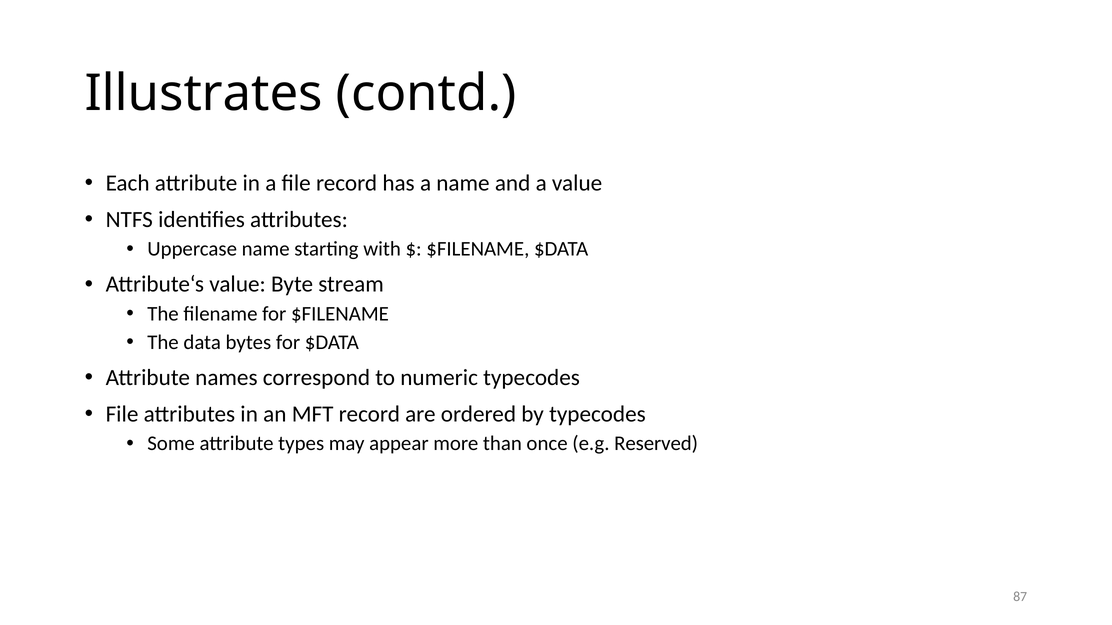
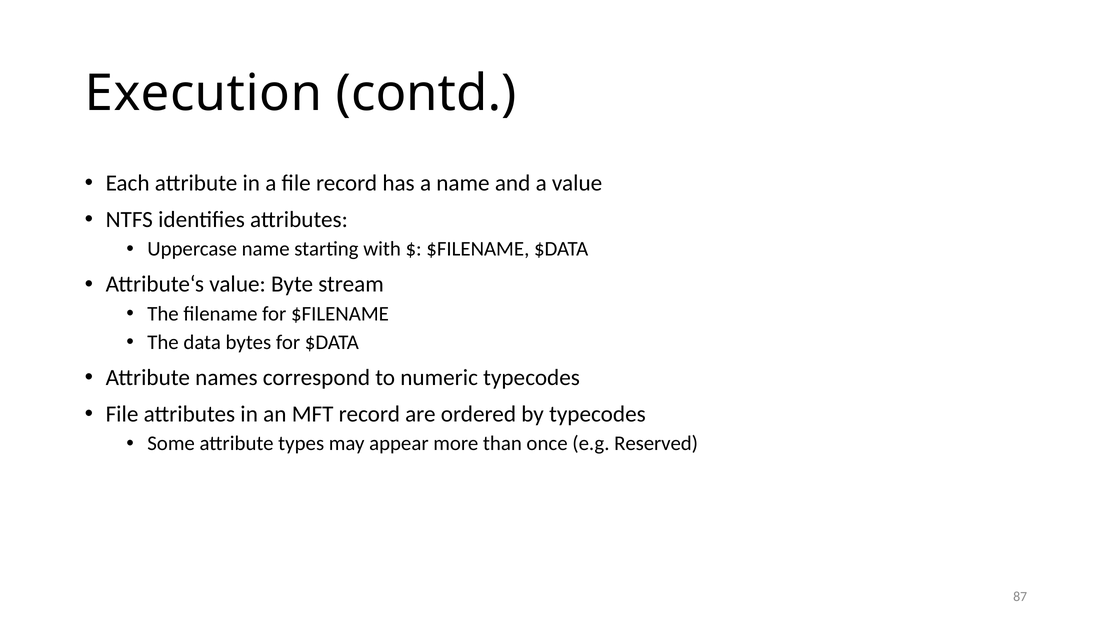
Illustrates: Illustrates -> Execution
